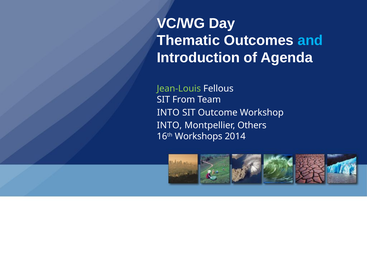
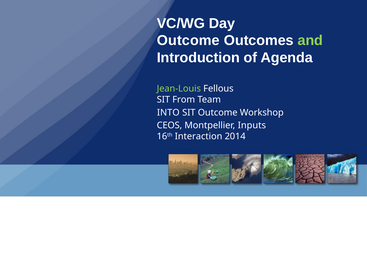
Thematic at (188, 41): Thematic -> Outcome
and colour: light blue -> light green
INTO at (169, 125): INTO -> CEOS
Others: Others -> Inputs
Workshops: Workshops -> Interaction
